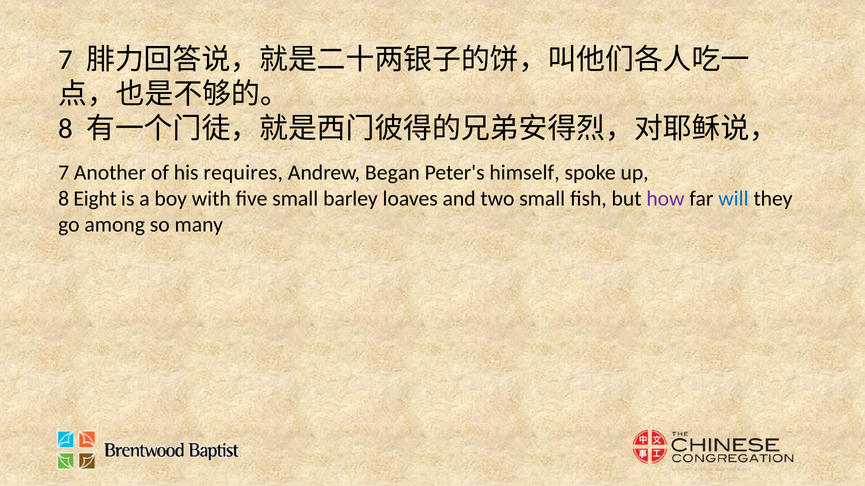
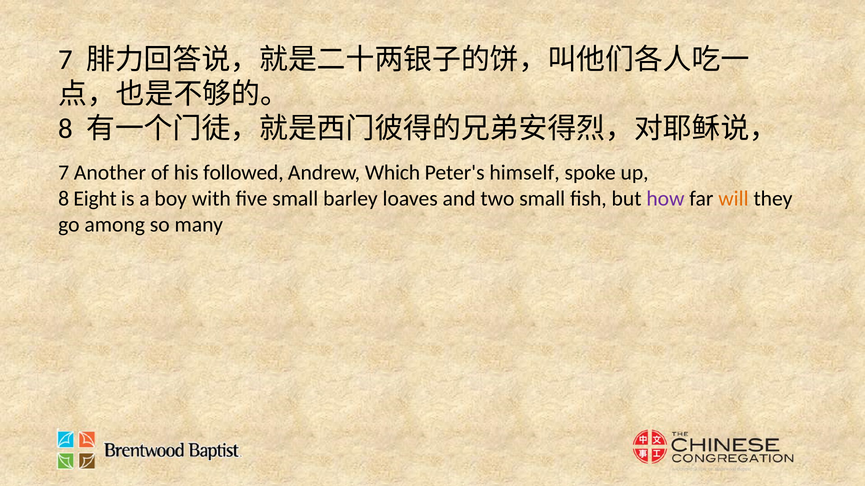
requires: requires -> followed
Began: Began -> Which
will colour: blue -> orange
